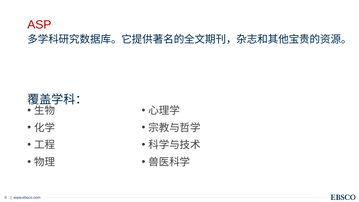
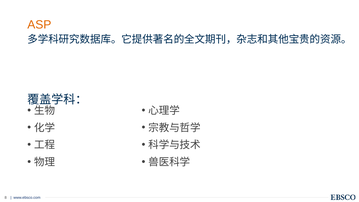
ASP colour: red -> orange
